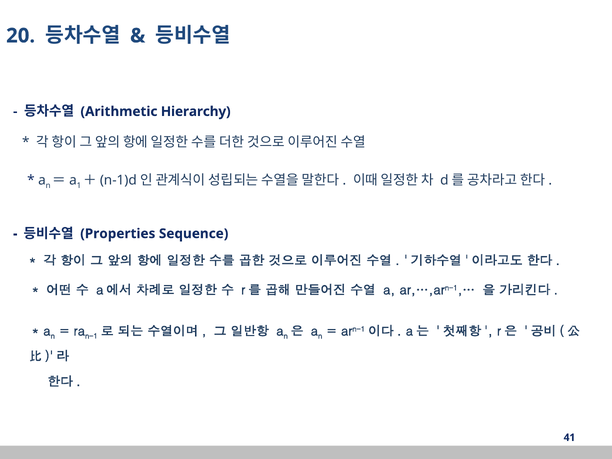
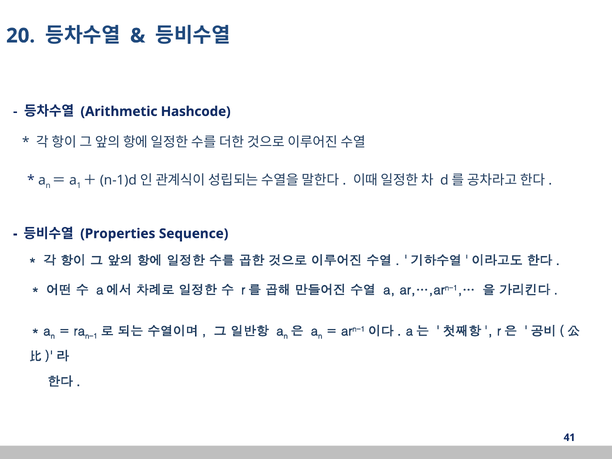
Hierarchy: Hierarchy -> Hashcode
